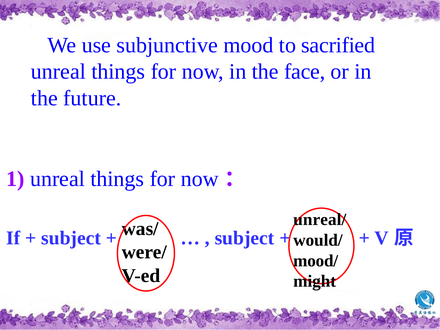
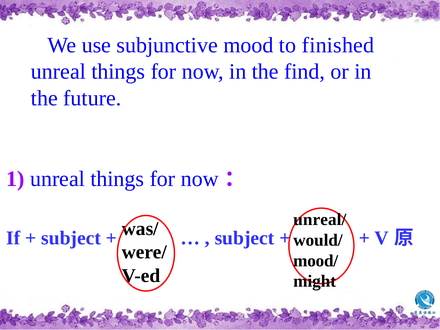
sacrified: sacrified -> finished
face: face -> find
